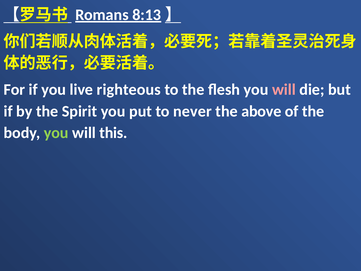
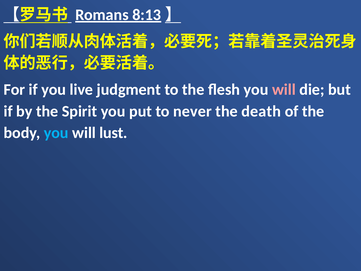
righteous: righteous -> judgment
above: above -> death
you at (56, 133) colour: light green -> light blue
this: this -> lust
